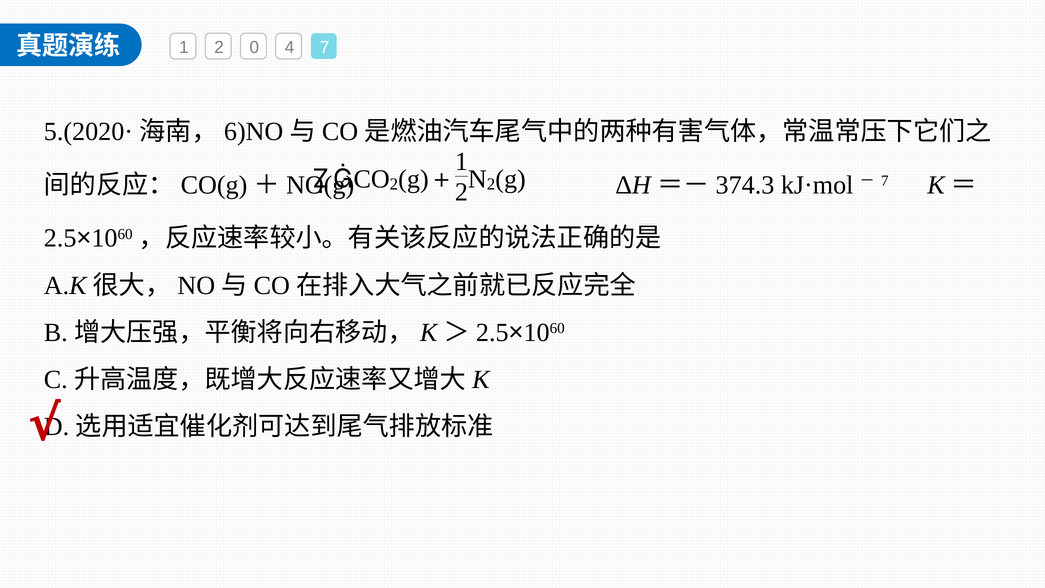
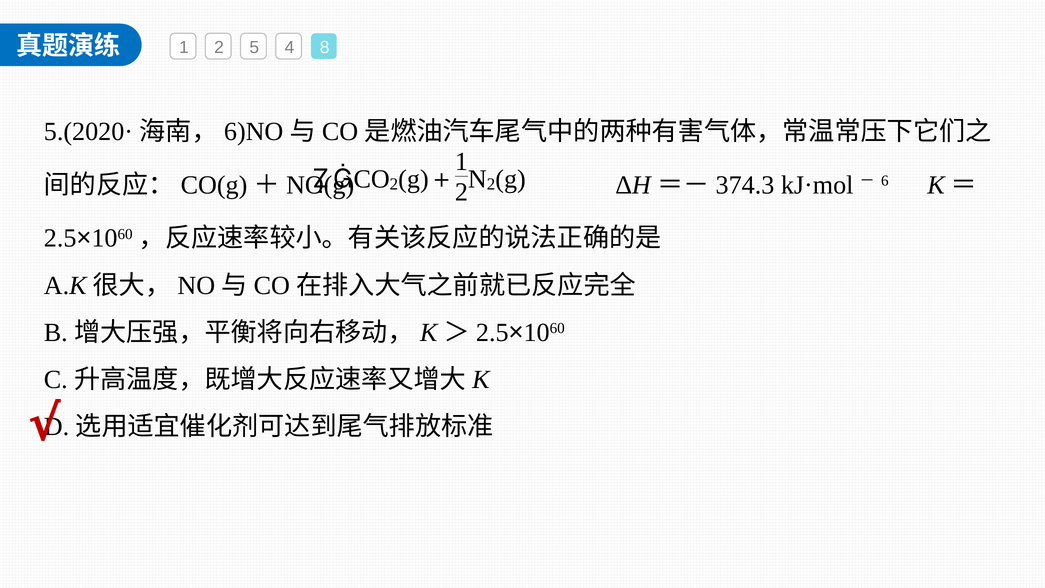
0: 0 -> 5
4 7: 7 -> 8
7 at (885, 181): 7 -> 6
